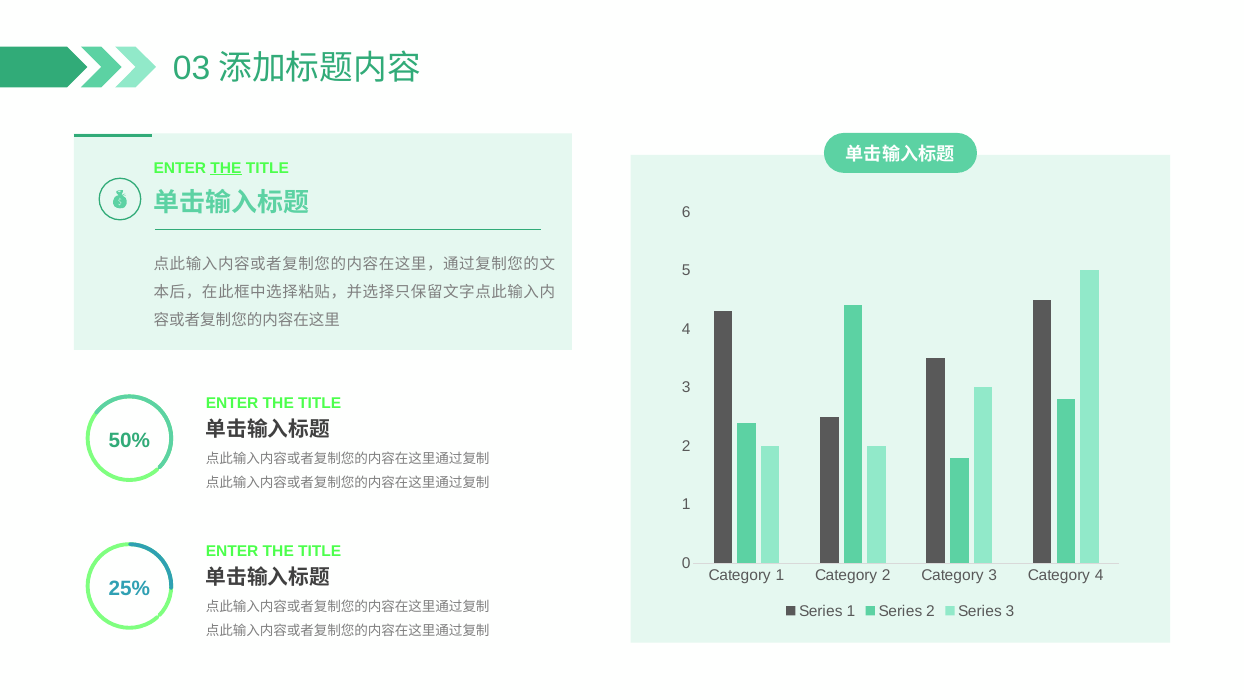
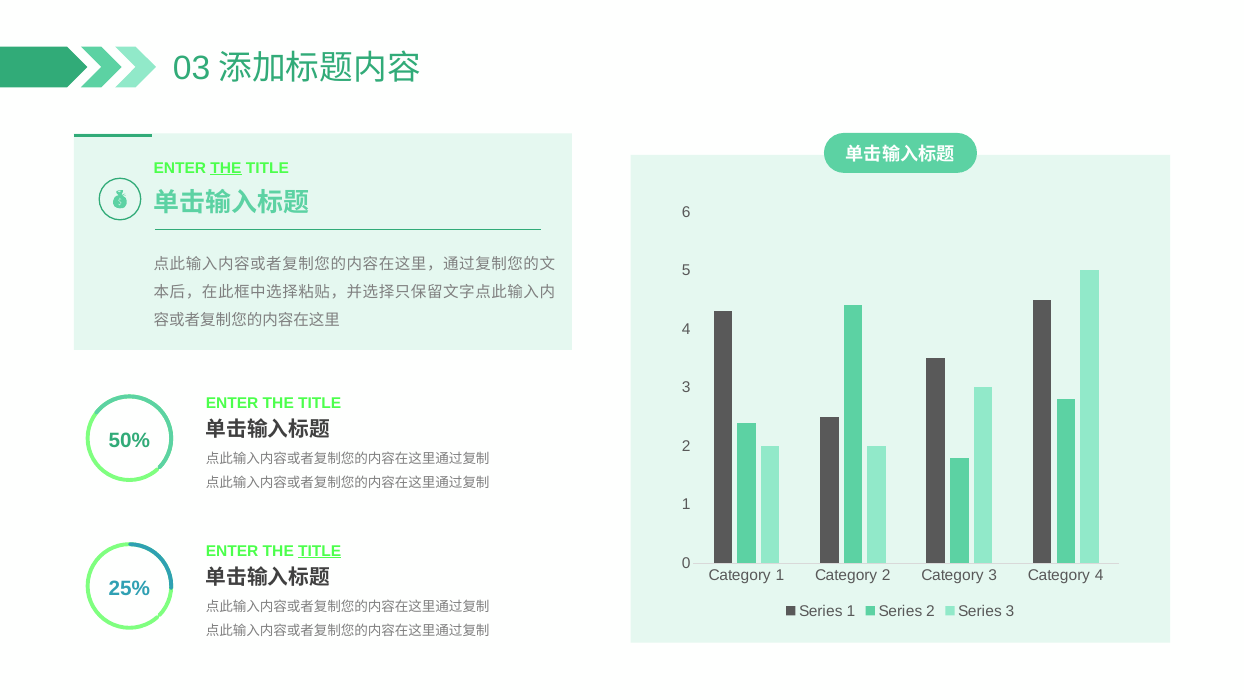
TITLE at (320, 551) underline: none -> present
